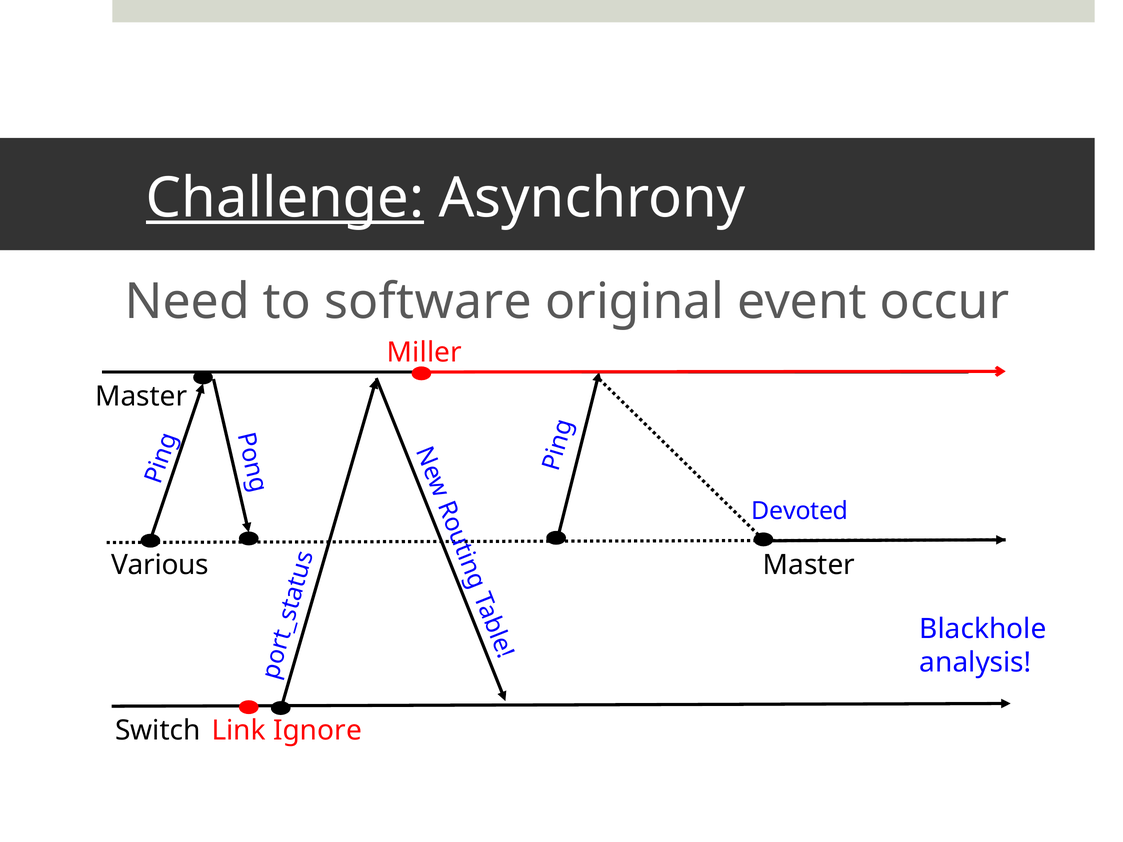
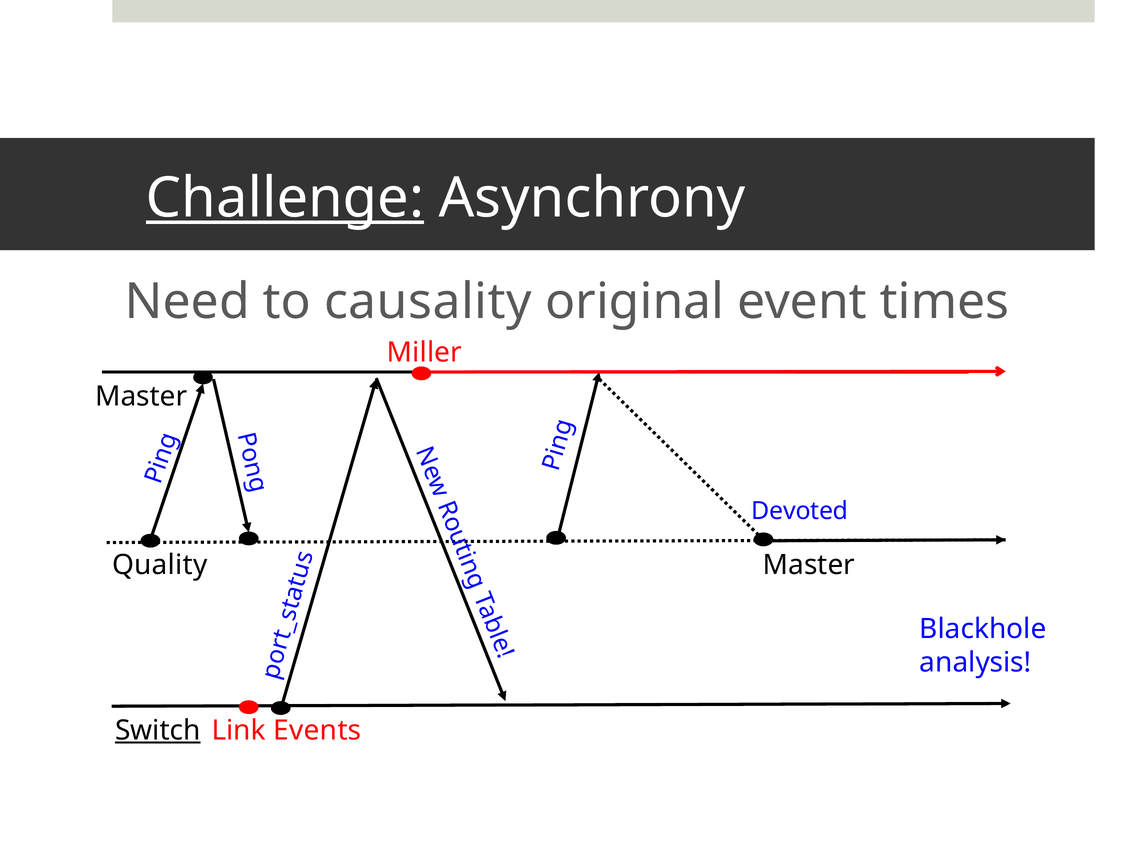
software: software -> causality
occur: occur -> times
Various: Various -> Quality
Switch underline: none -> present
Ignore: Ignore -> Events
